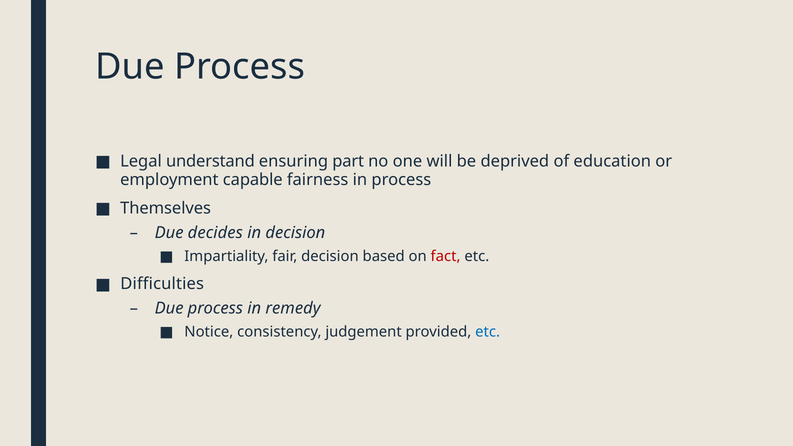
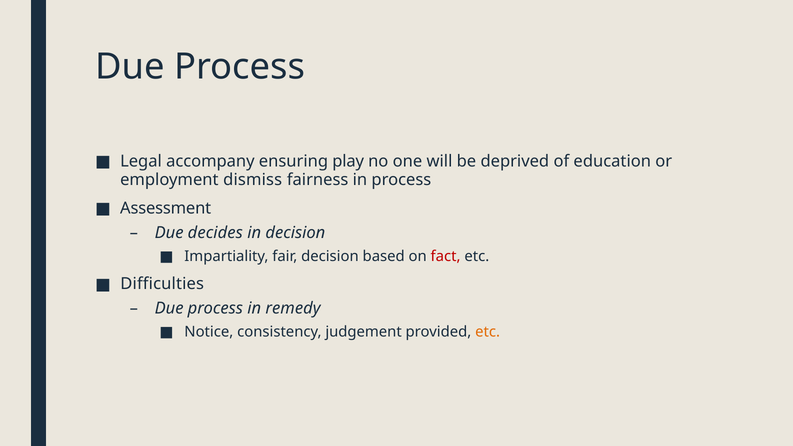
understand: understand -> accompany
part: part -> play
capable: capable -> dismiss
Themselves: Themselves -> Assessment
etc at (488, 332) colour: blue -> orange
